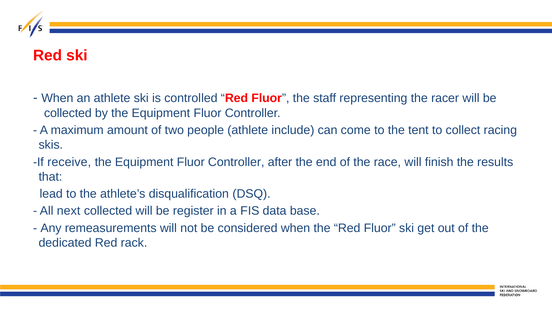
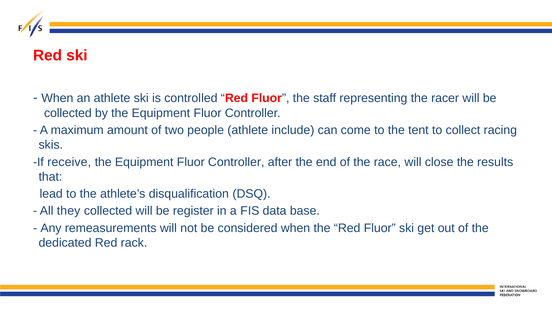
finish: finish -> close
next: next -> they
